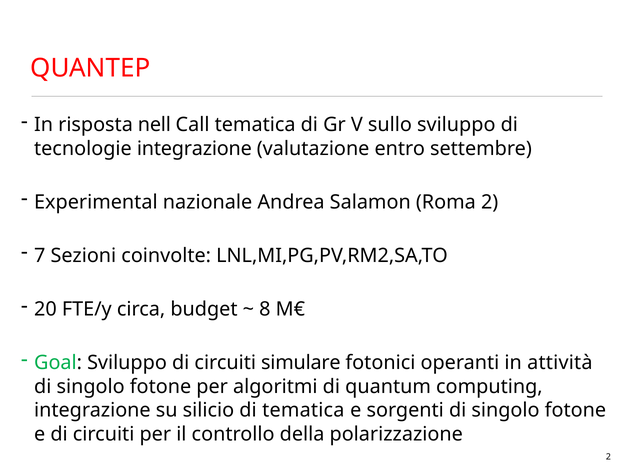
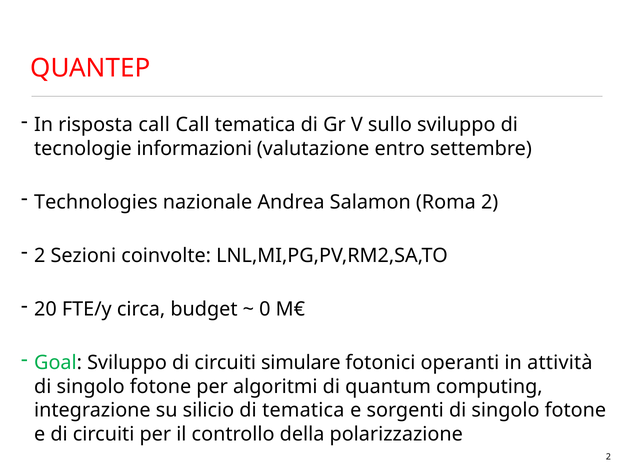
risposta nell: nell -> call
tecnologie integrazione: integrazione -> informazioni
Experimental: Experimental -> Technologies
7 at (40, 255): 7 -> 2
8: 8 -> 0
